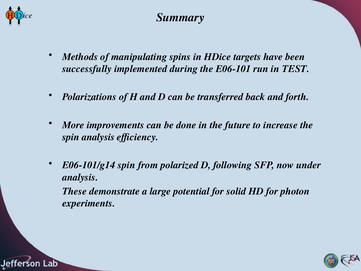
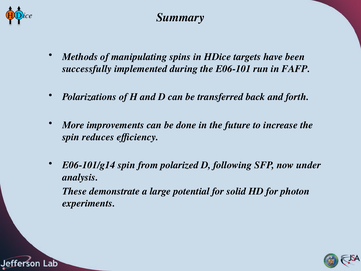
TEST: TEST -> FAFP
spin analysis: analysis -> reduces
